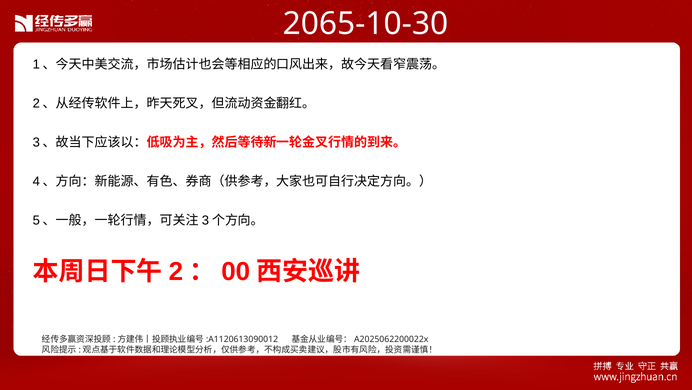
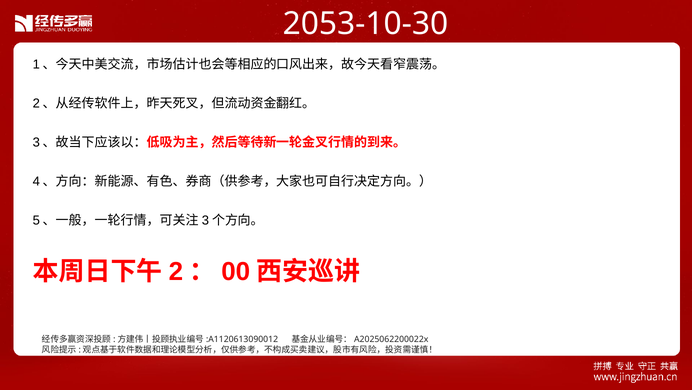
2065-10-30: 2065-10-30 -> 2053-10-30
